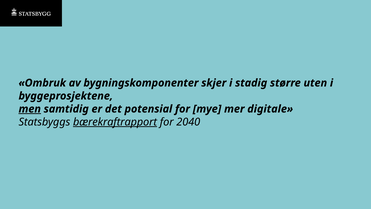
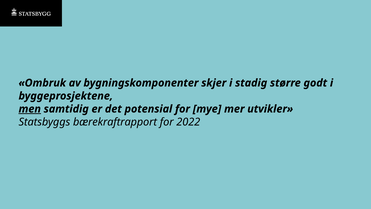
uten: uten -> godt
digitale: digitale -> utvikler
bærekraftrapport underline: present -> none
2040: 2040 -> 2022
